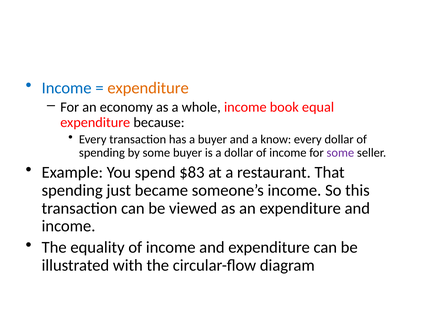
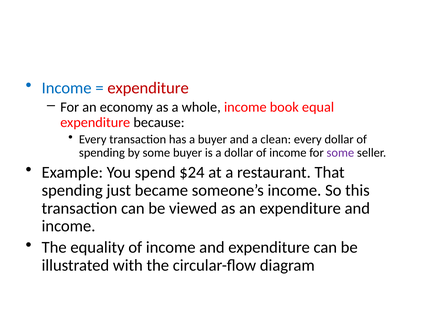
expenditure at (148, 88) colour: orange -> red
know: know -> clean
$83: $83 -> $24
